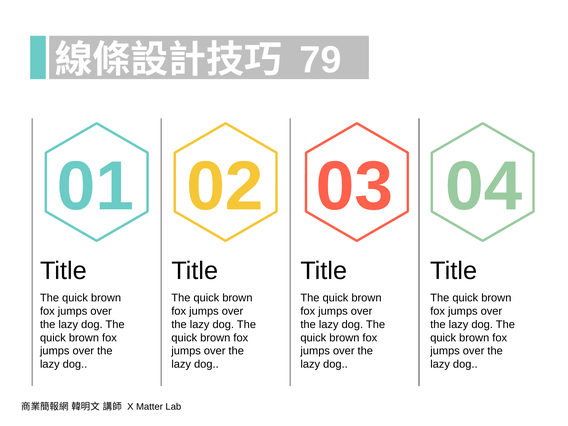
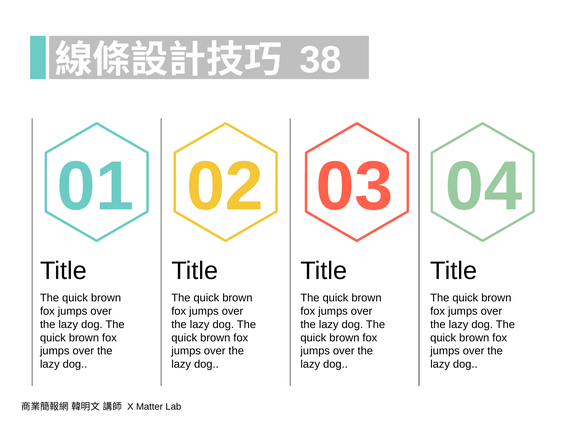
79: 79 -> 38
